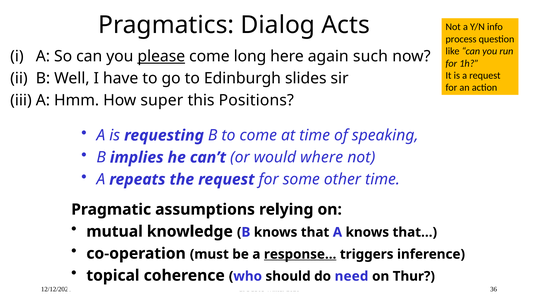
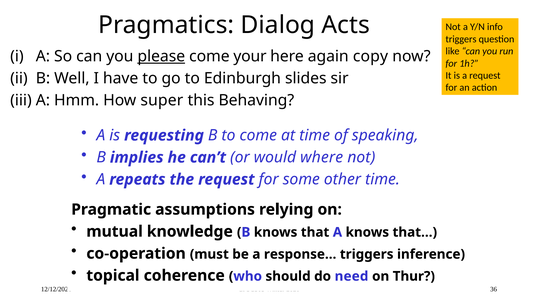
process at (461, 39): process -> triggers
long: long -> your
such: such -> copy
Positions: Positions -> Behaving
response… underline: present -> none
